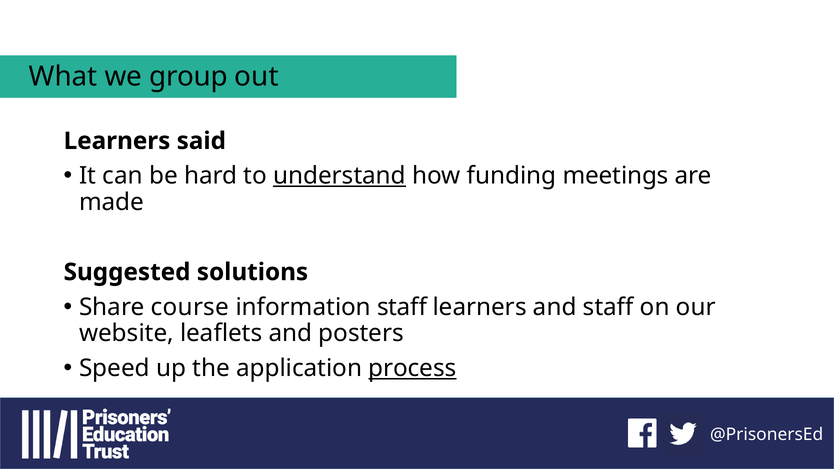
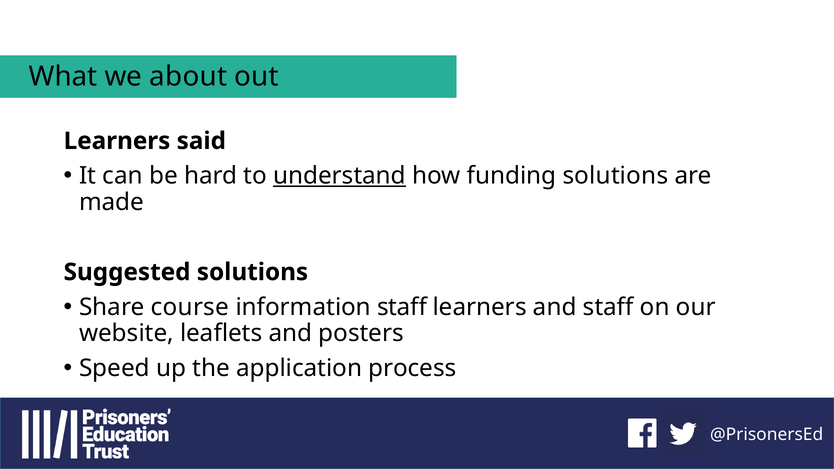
group: group -> about
funding meetings: meetings -> solutions
process underline: present -> none
